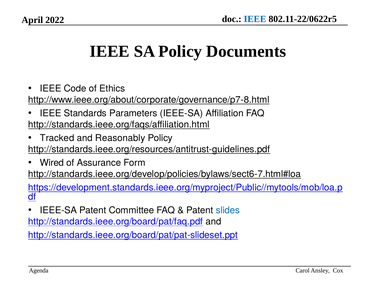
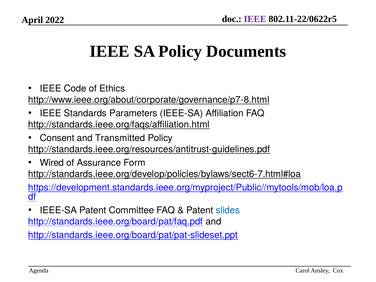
IEEE at (255, 19) colour: blue -> purple
Tracked: Tracked -> Consent
Reasonably: Reasonably -> Transmitted
